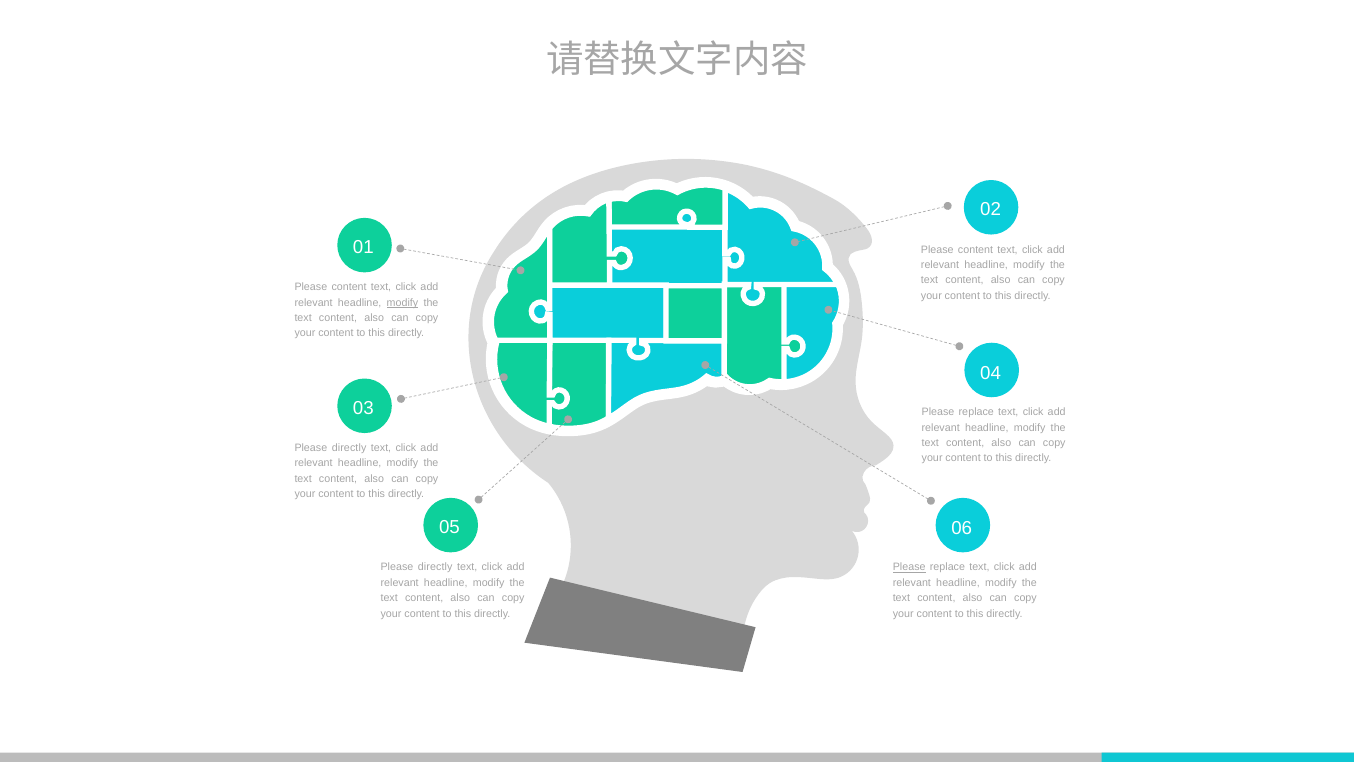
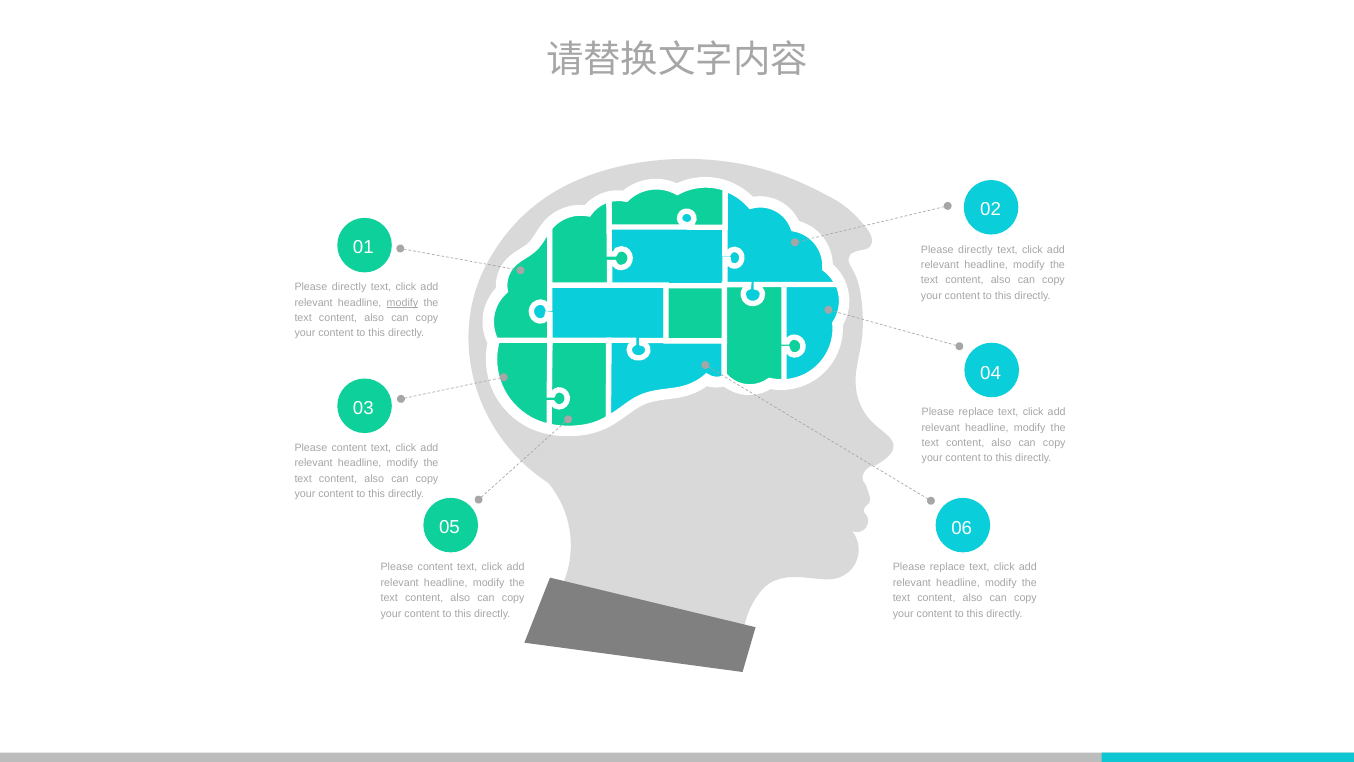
content at (976, 249): content -> directly
content at (349, 287): content -> directly
directly at (349, 448): directly -> content
directly at (435, 567): directly -> content
Please at (909, 567) underline: present -> none
